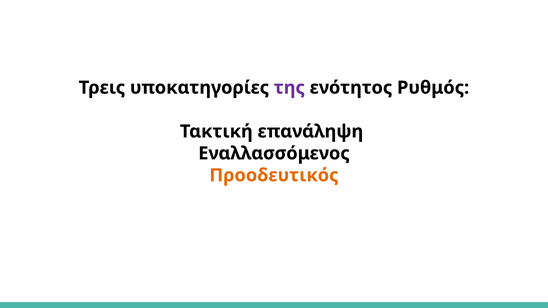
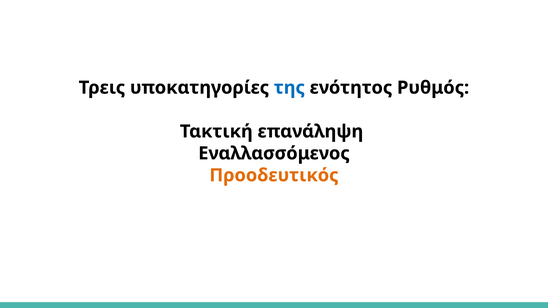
της colour: purple -> blue
